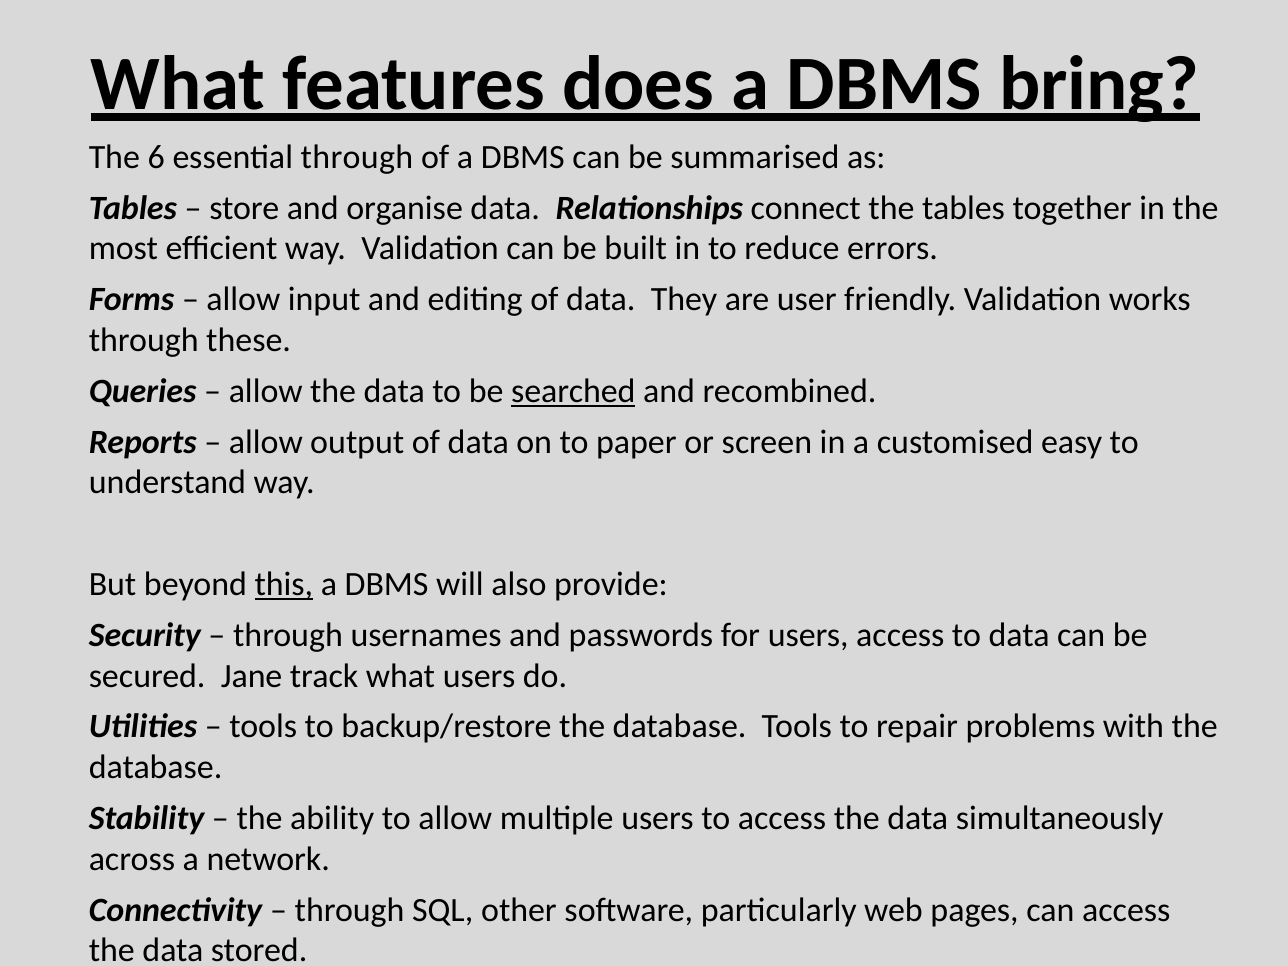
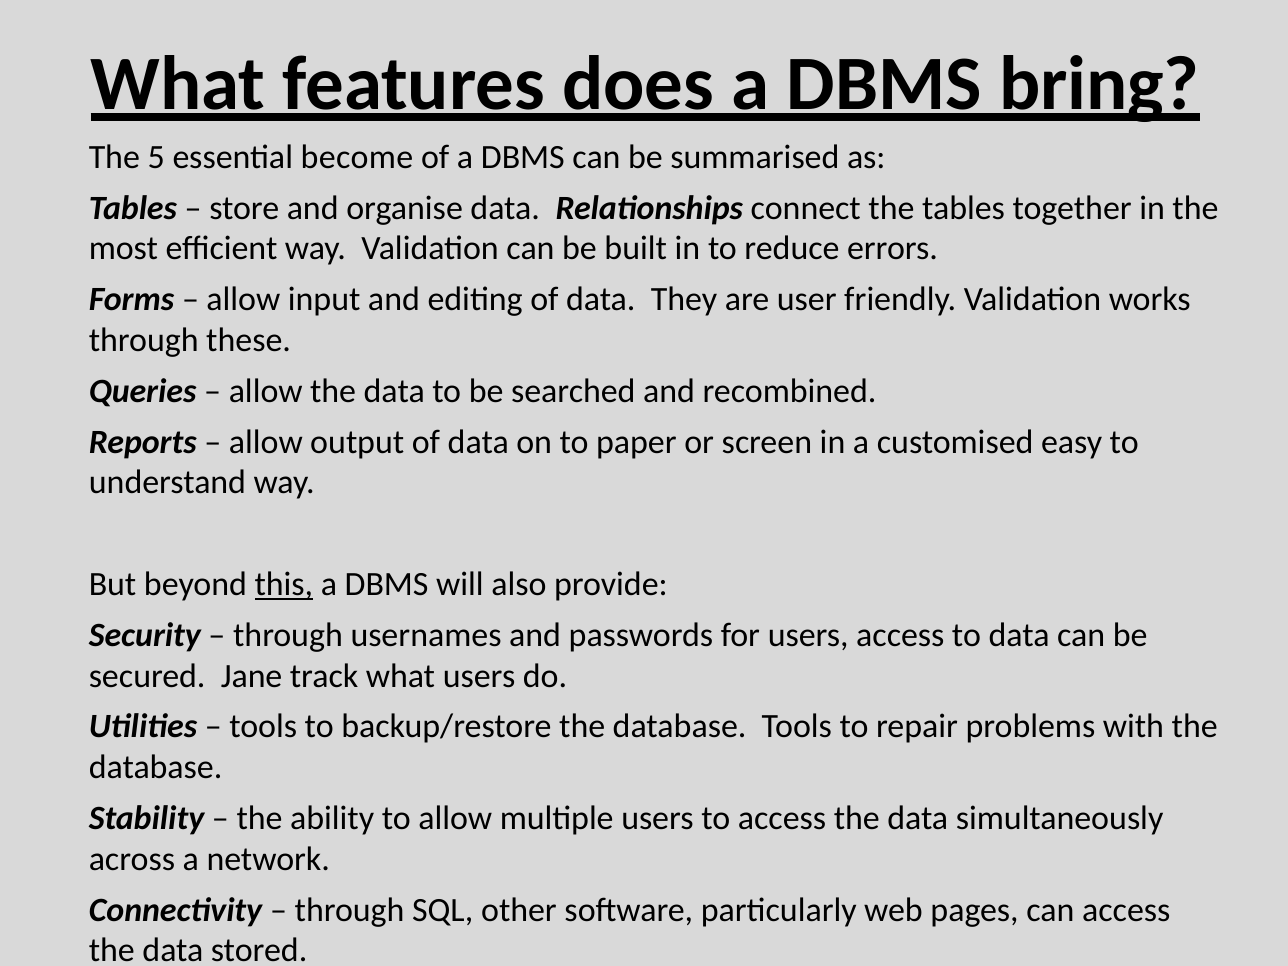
6: 6 -> 5
essential through: through -> become
searched underline: present -> none
